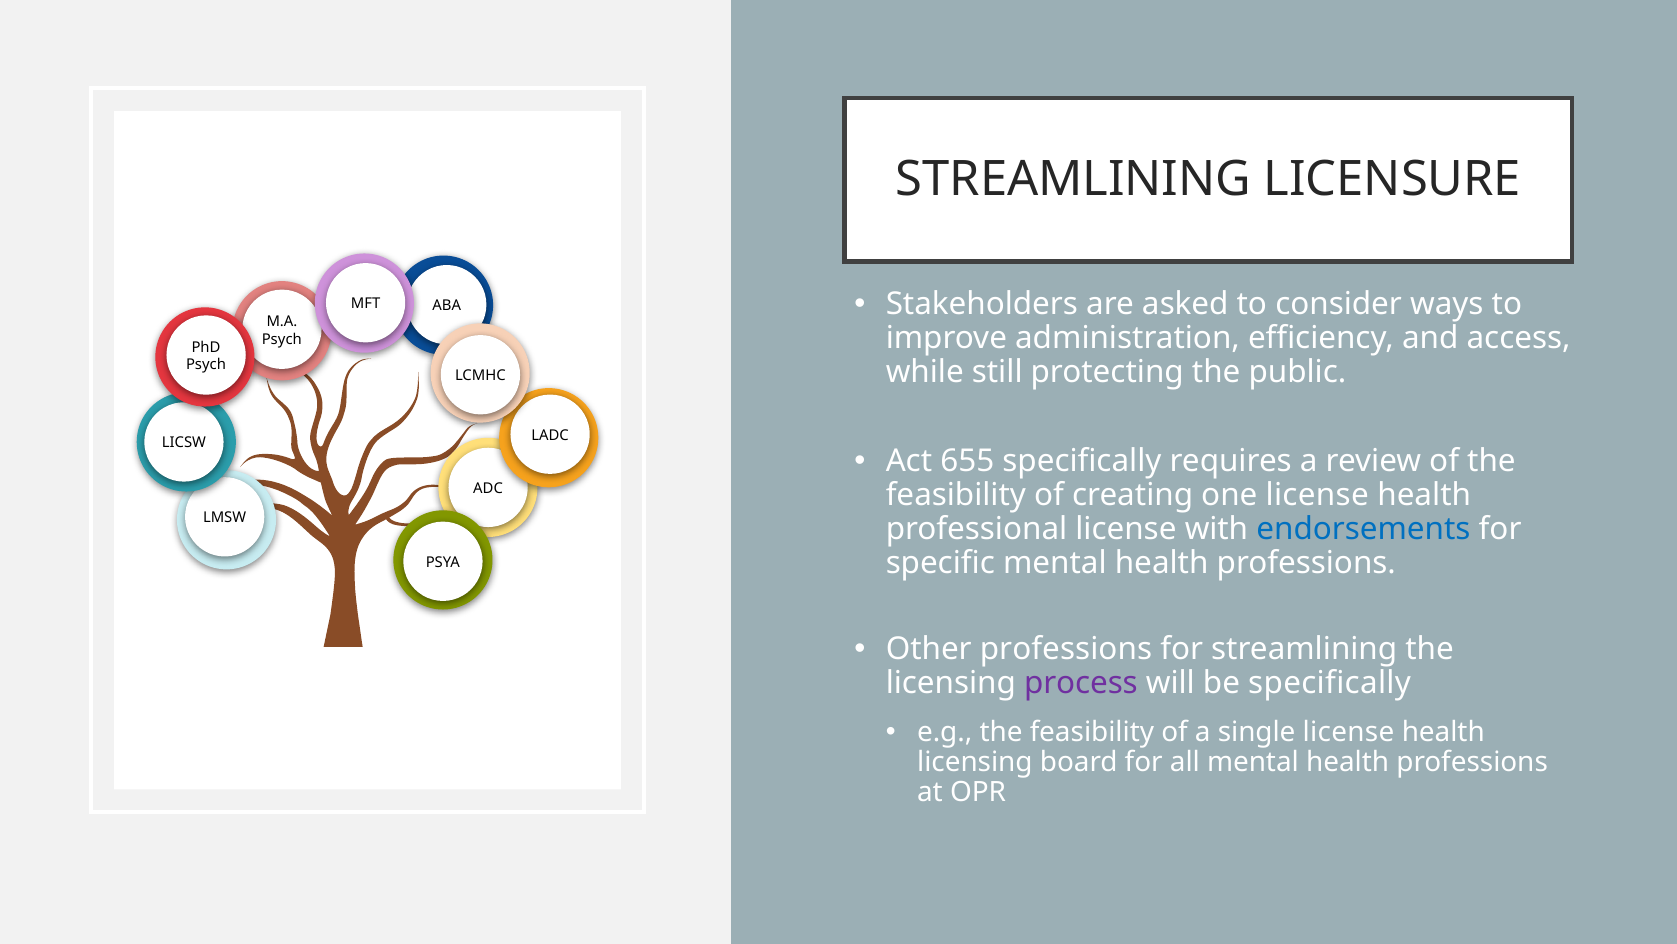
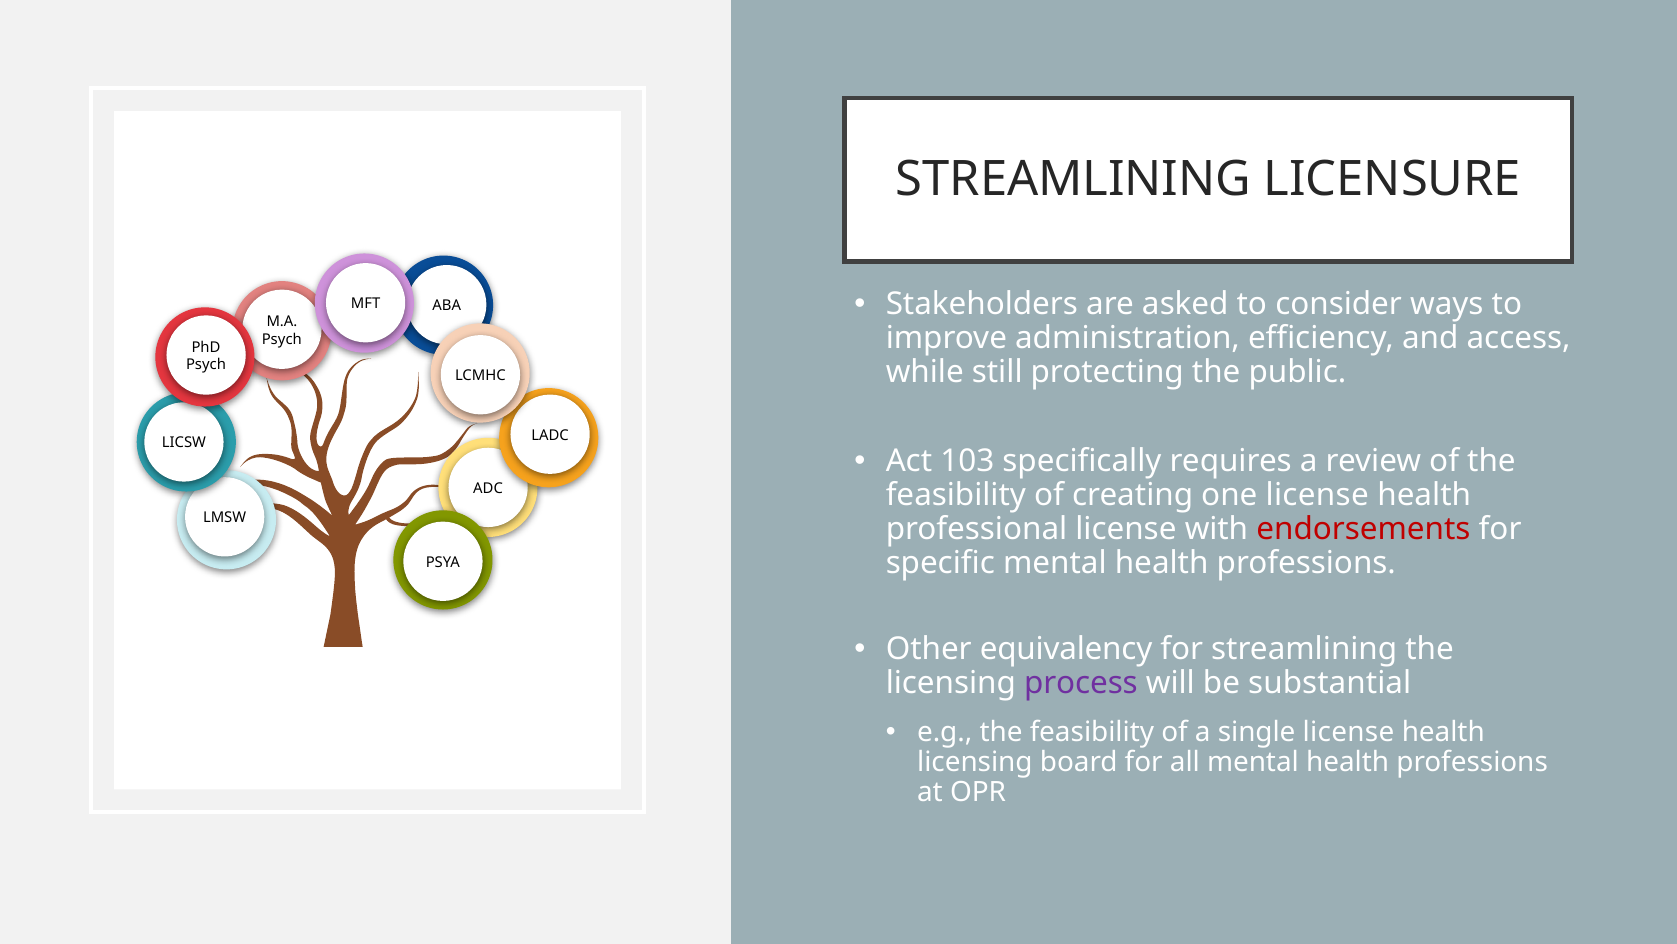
655: 655 -> 103
endorsements colour: blue -> red
Other professions: professions -> equivalency
be specifically: specifically -> substantial
